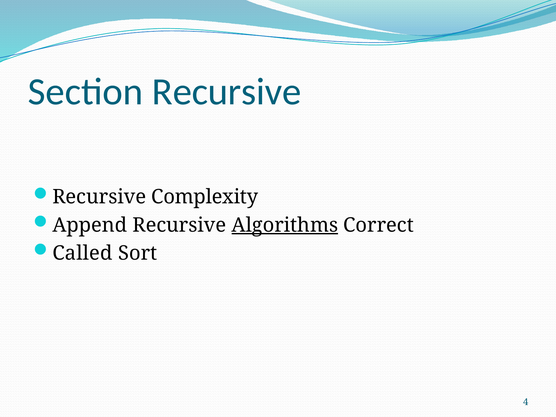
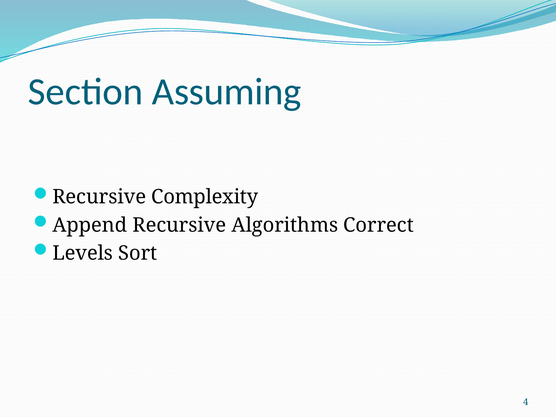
Section Recursive: Recursive -> Assuming
Algorithms underline: present -> none
Called: Called -> Levels
